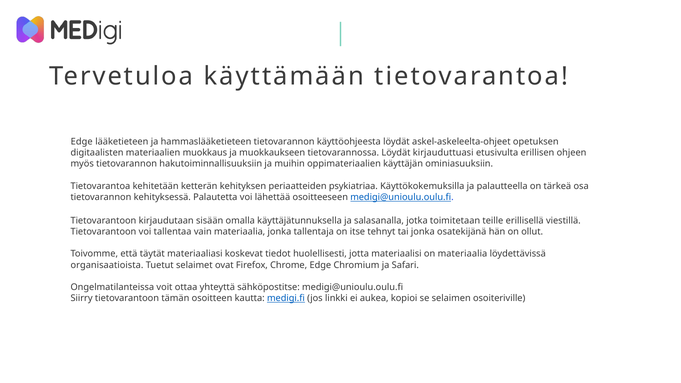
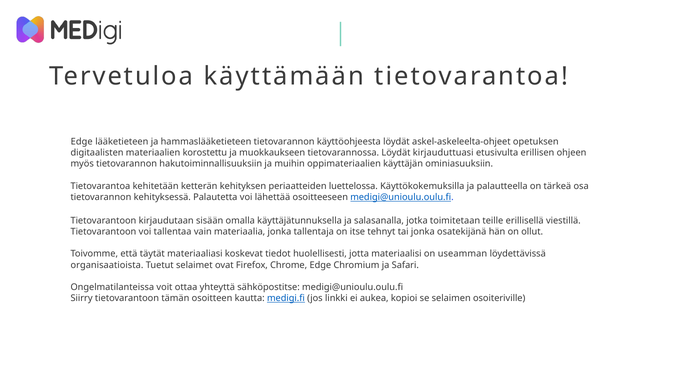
muokkaus: muokkaus -> korostettu
psykiatriaa: psykiatriaa -> luettelossa
on materiaalia: materiaalia -> useamman
